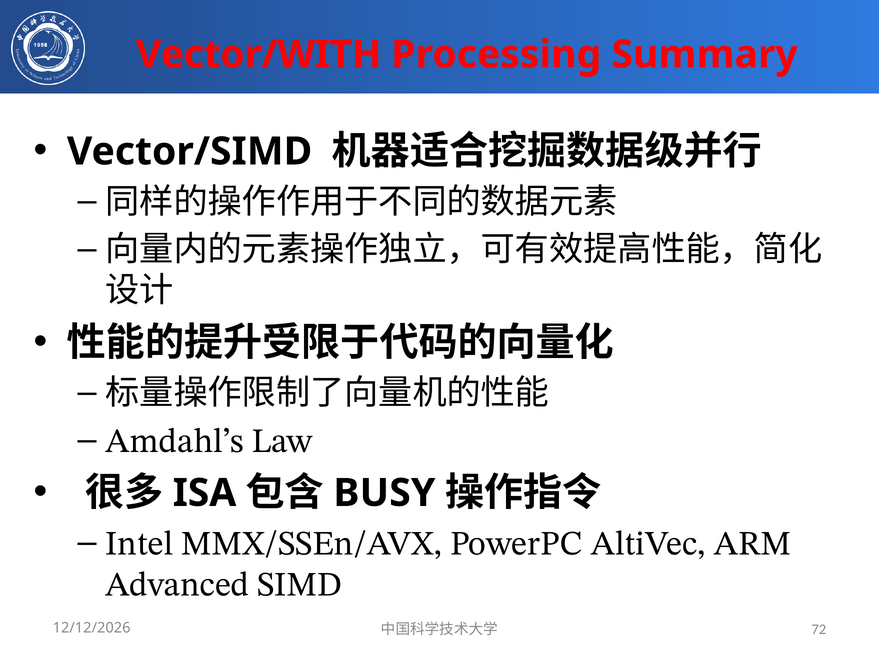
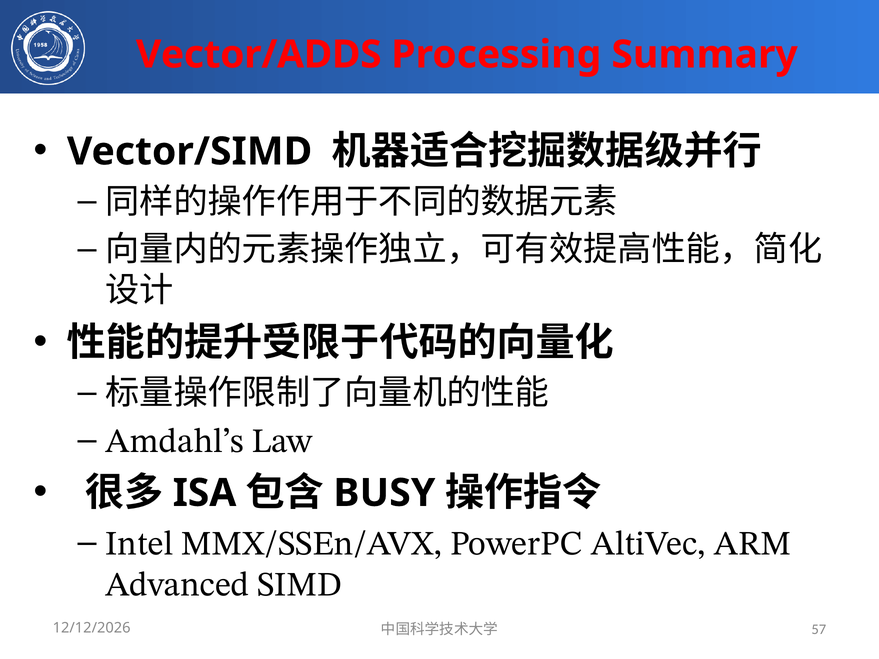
Vector/WITH: Vector/WITH -> Vector/ADDS
72: 72 -> 57
